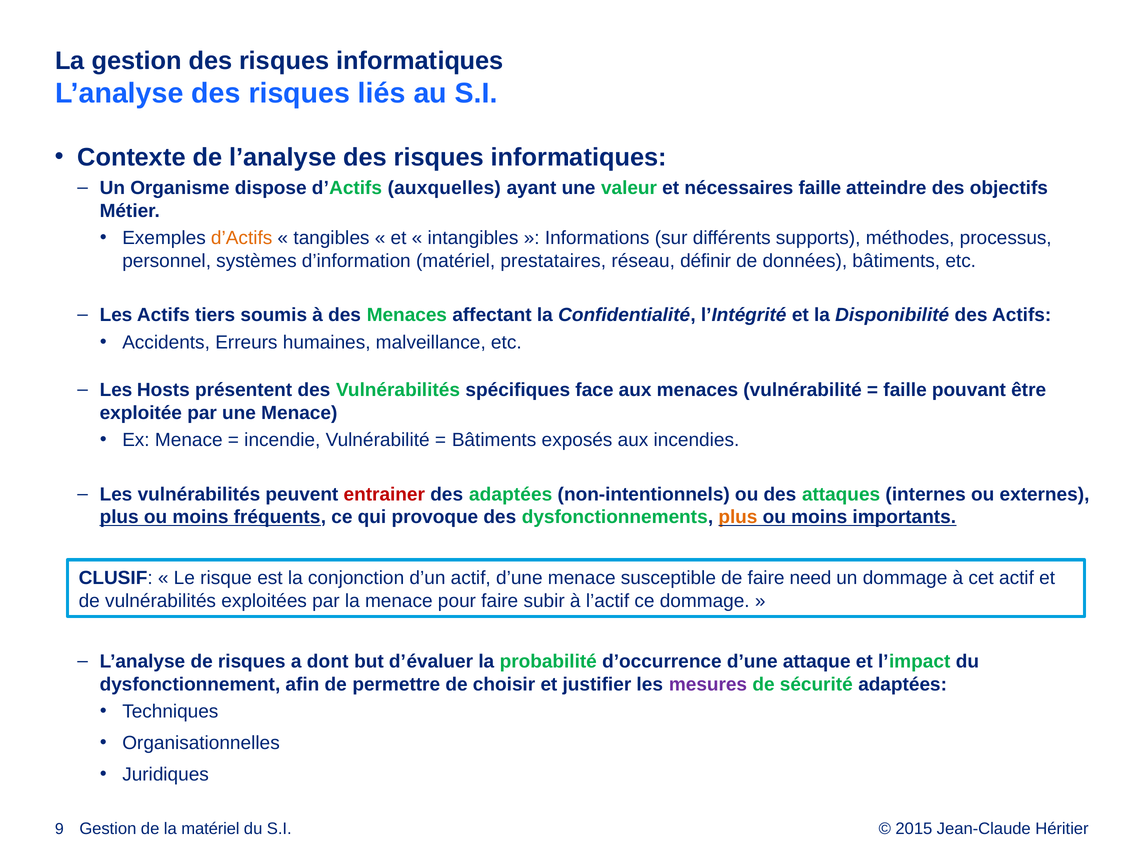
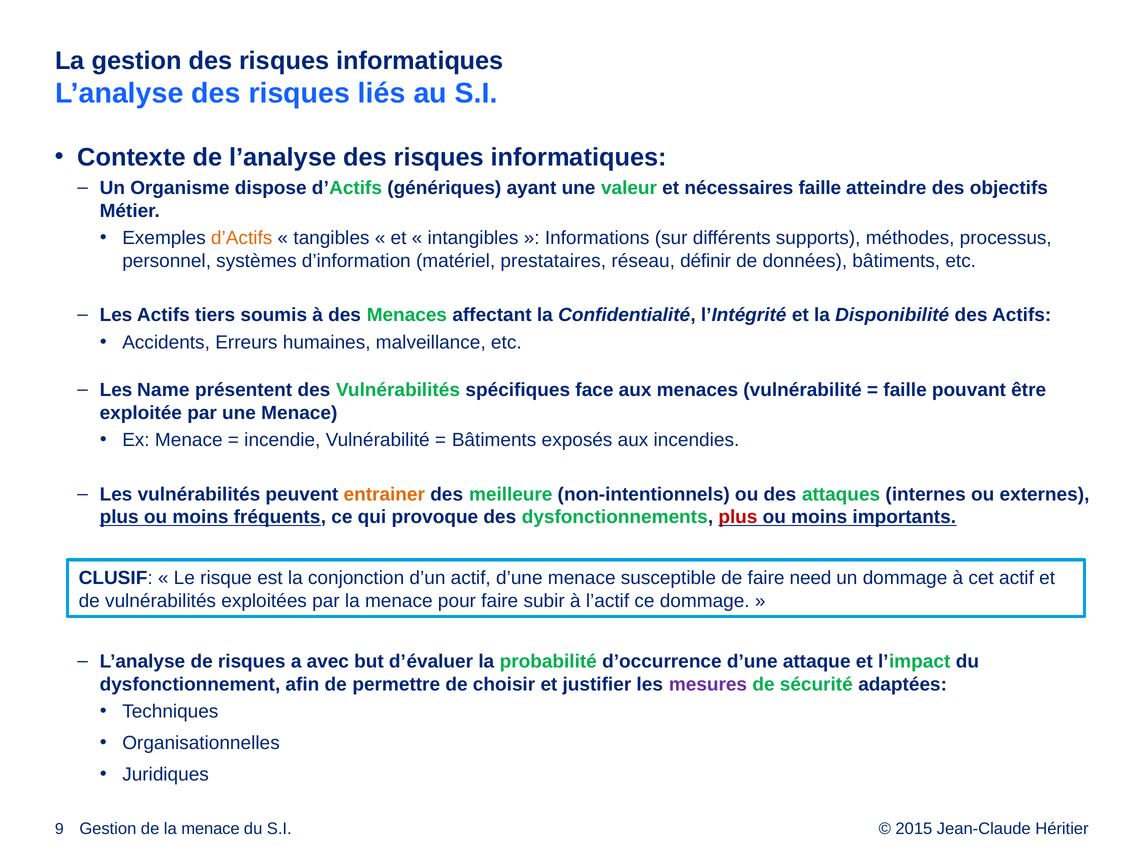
auxquelles: auxquelles -> génériques
Hosts: Hosts -> Name
entrainer colour: red -> orange
des adaptées: adaptées -> meilleure
plus at (738, 517) colour: orange -> red
dont: dont -> avec
de la matériel: matériel -> menace
